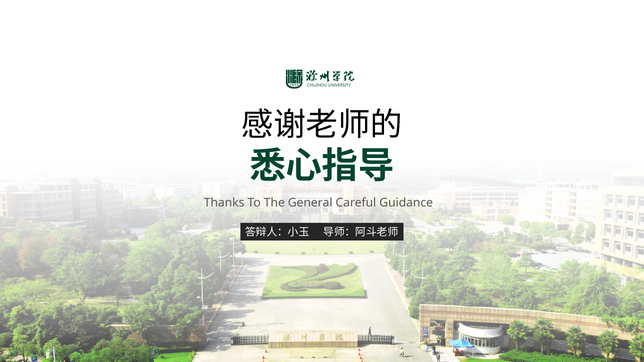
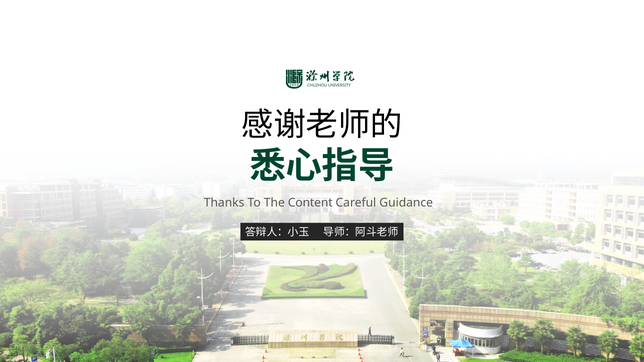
General: General -> Content
